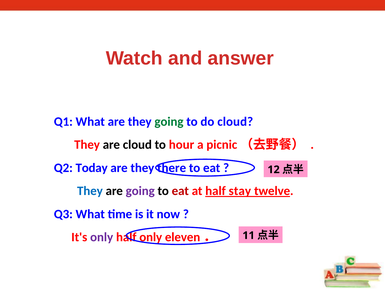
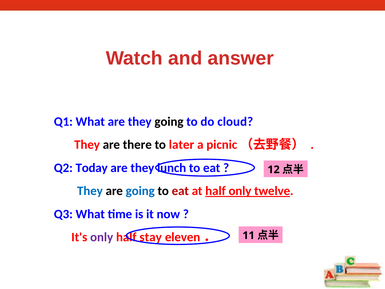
going at (169, 122) colour: green -> black
are cloud: cloud -> there
hour: hour -> later
there: there -> lunch
going at (140, 191) colour: purple -> blue
half stay: stay -> only
half only: only -> stay
